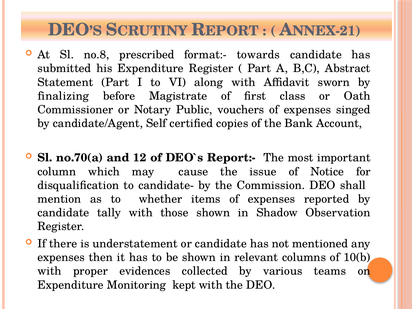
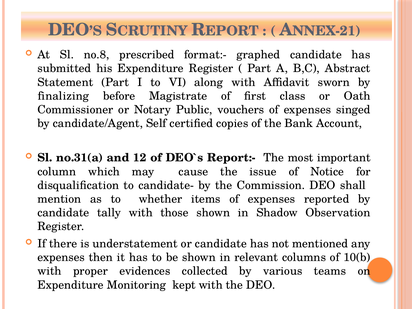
towards: towards -> graphed
no.70(a: no.70(a -> no.31(a
